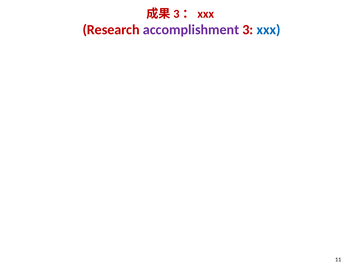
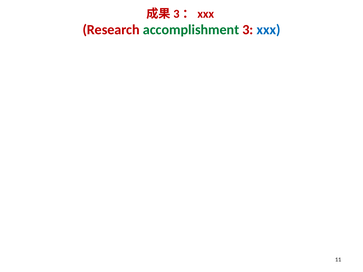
accomplishment colour: purple -> green
